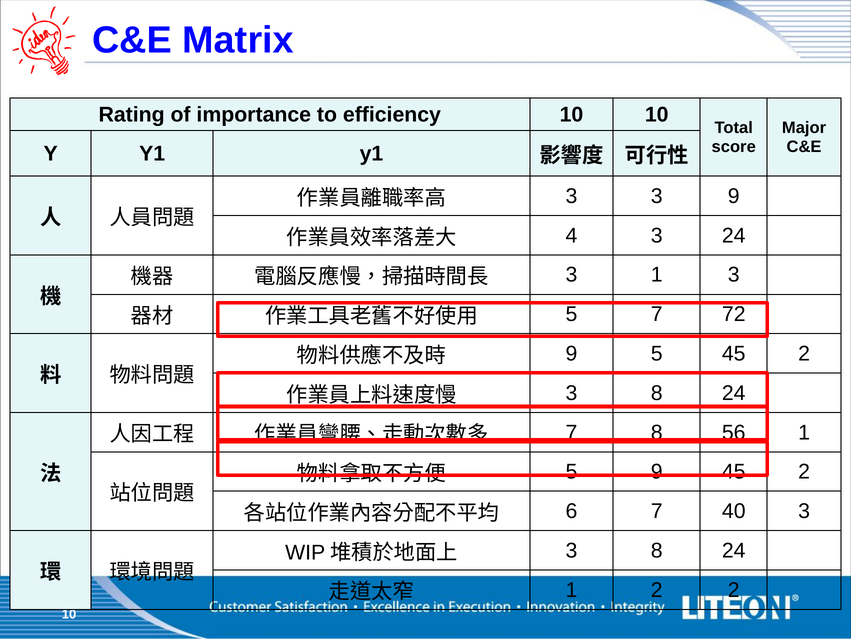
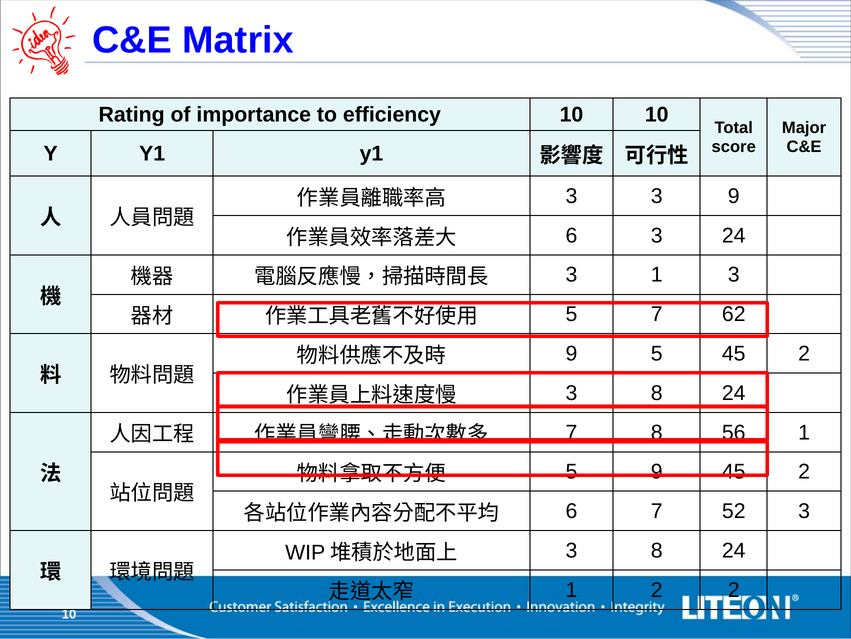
4 at (572, 235): 4 -> 6
72: 72 -> 62
40: 40 -> 52
